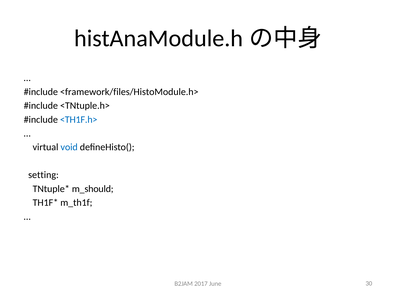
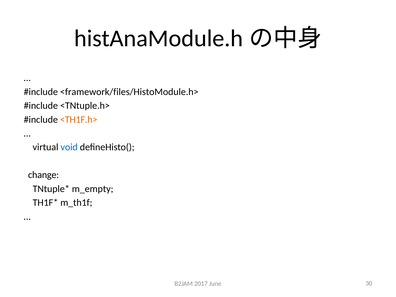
<TH1F.h> colour: blue -> orange
setting: setting -> change
m_should: m_should -> m_empty
